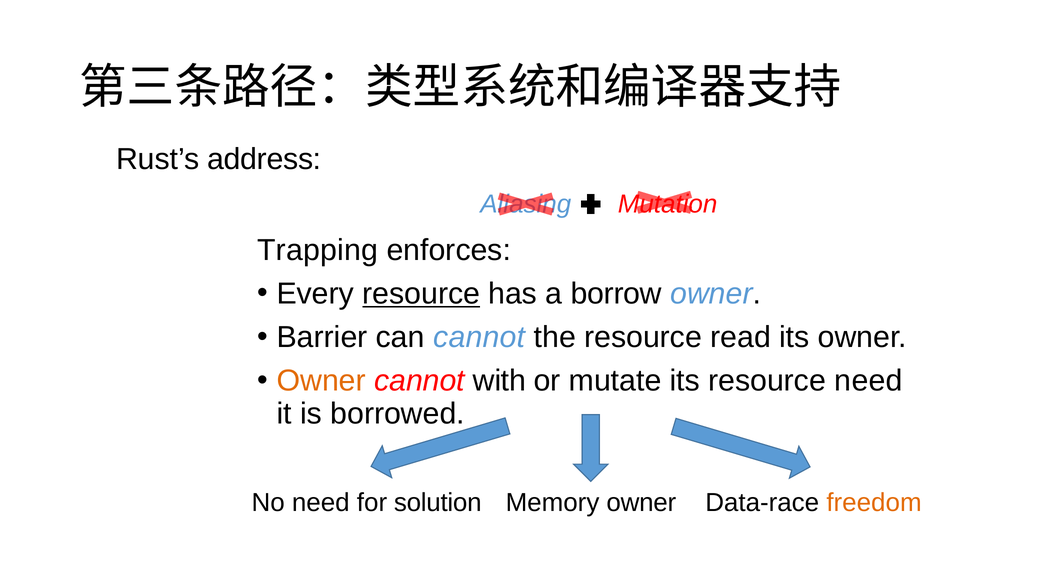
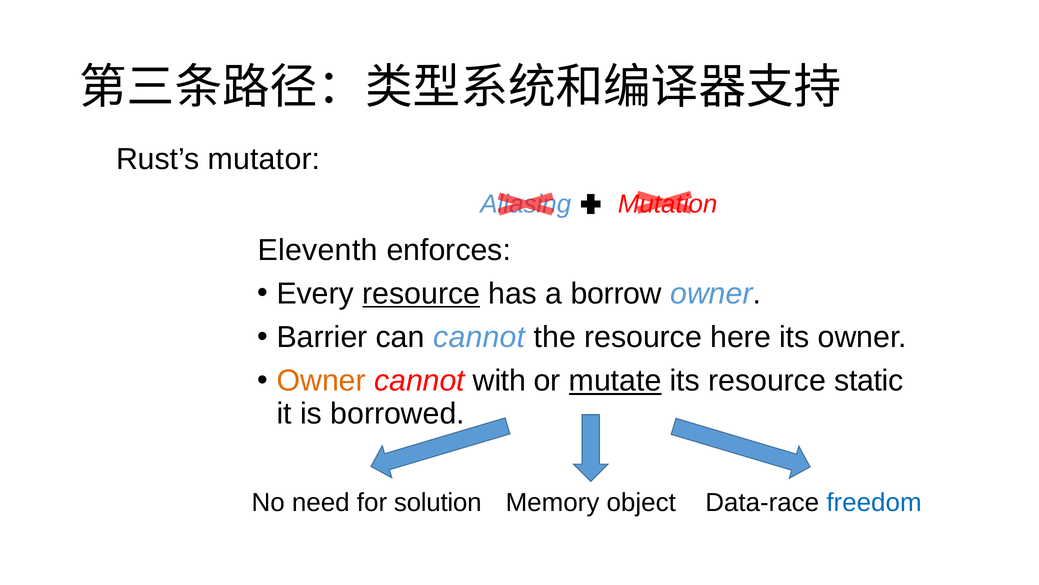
address: address -> mutator
Trapping: Trapping -> Eleventh
read: read -> here
mutate underline: none -> present
resource need: need -> static
Memory owner: owner -> object
freedom colour: orange -> blue
